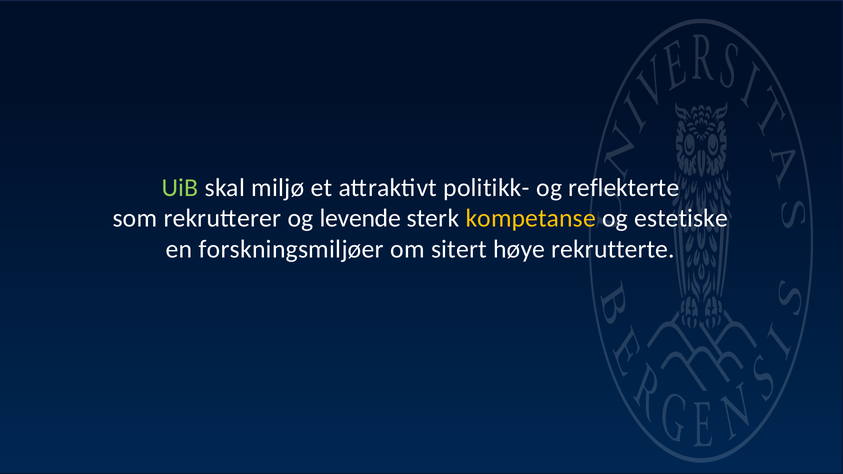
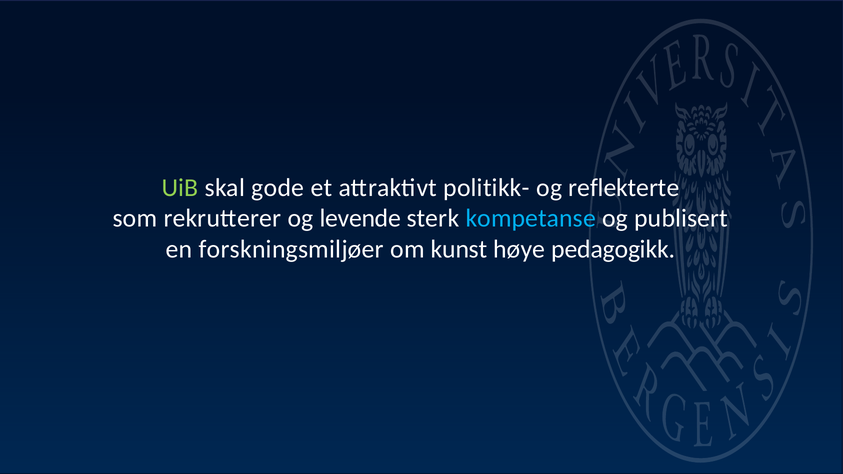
miljø: miljø -> gode
kompetanse colour: yellow -> light blue
estetiske: estetiske -> publisert
sitert: sitert -> kunst
rekrutterte: rekrutterte -> pedagogikk
